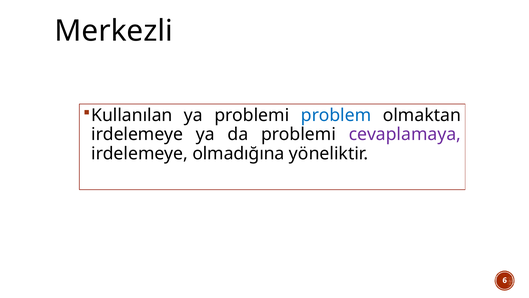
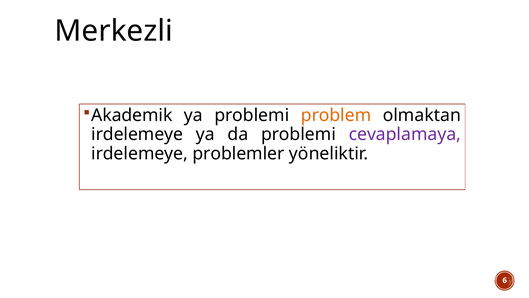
Kullanılan: Kullanılan -> Akademik
problem colour: blue -> orange
olmadığına: olmadığına -> problemler
